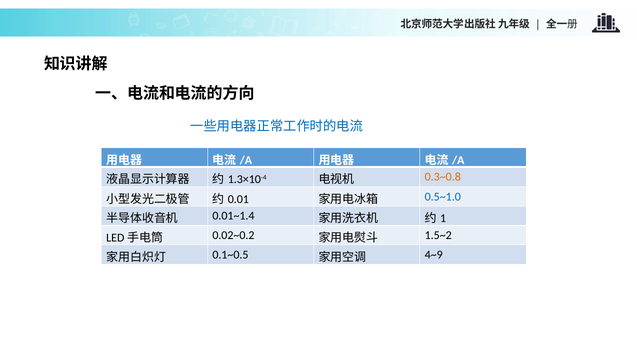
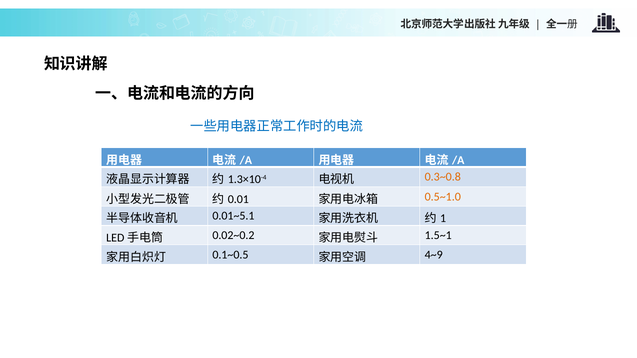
0.5~1.0 colour: blue -> orange
0.01~1.4: 0.01~1.4 -> 0.01~5.1
1.5~2: 1.5~2 -> 1.5~1
